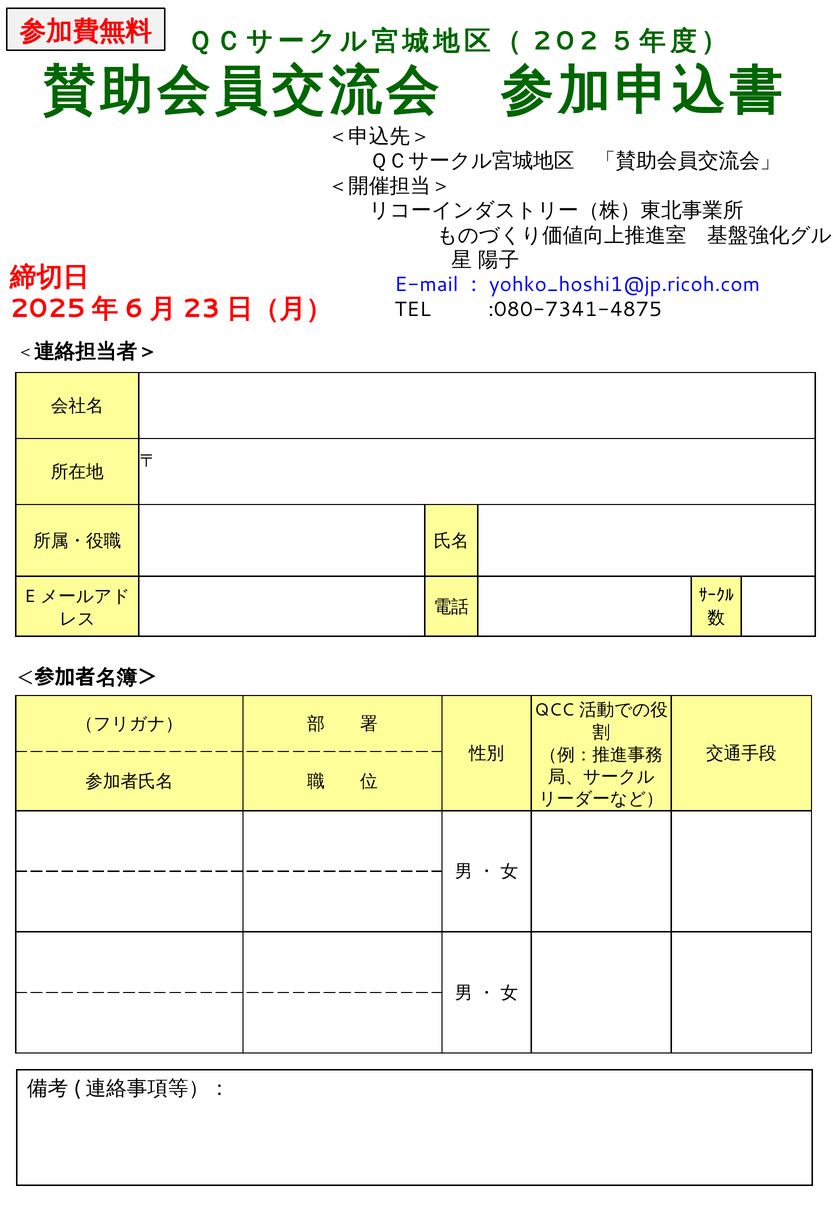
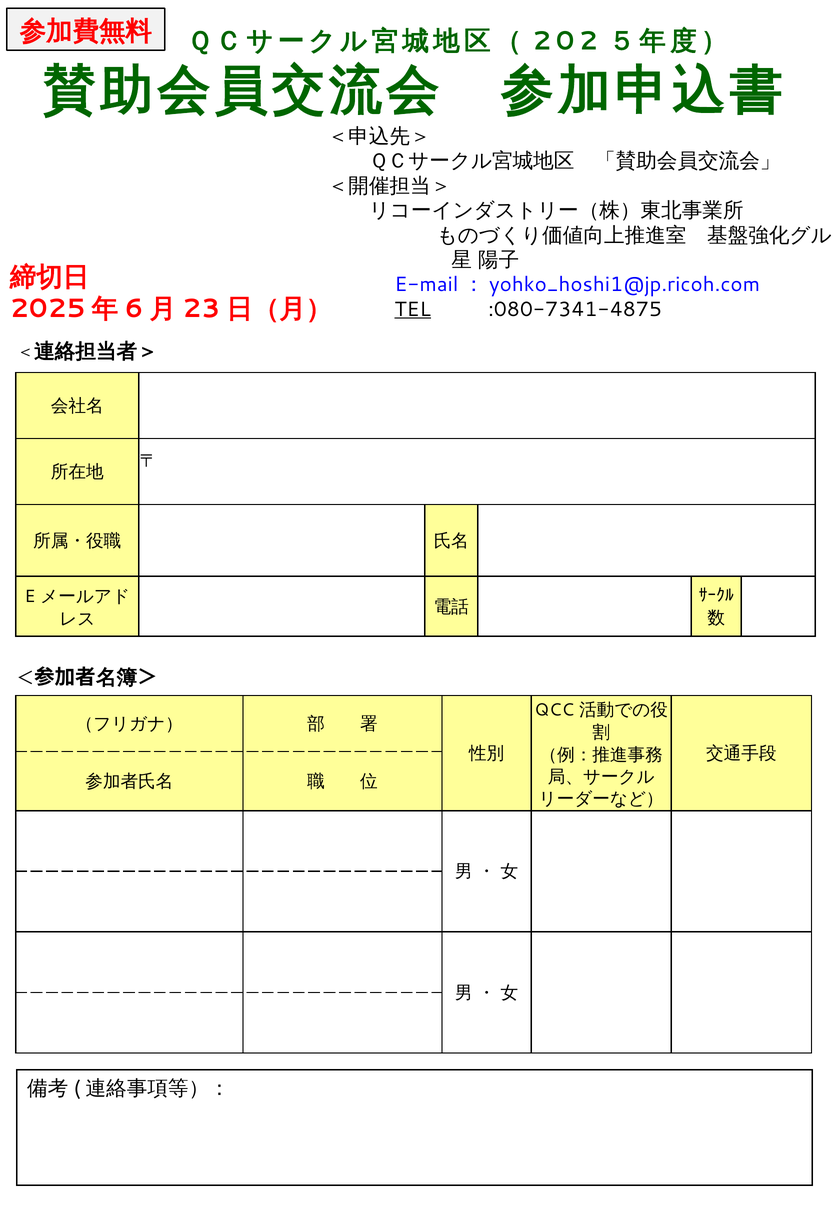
TEL underline: none -> present
